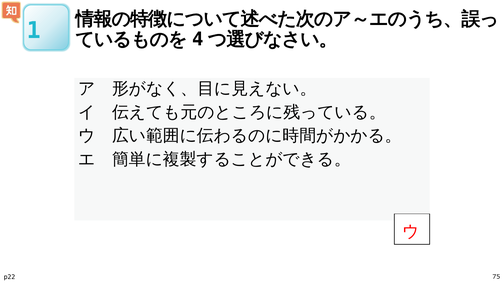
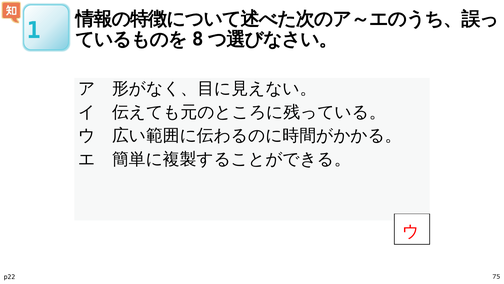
4: 4 -> 8
